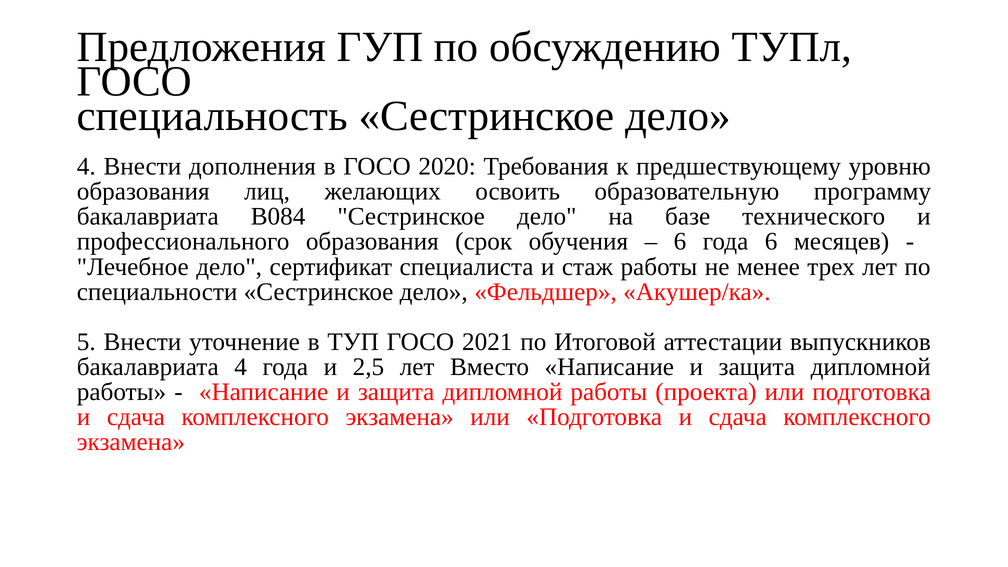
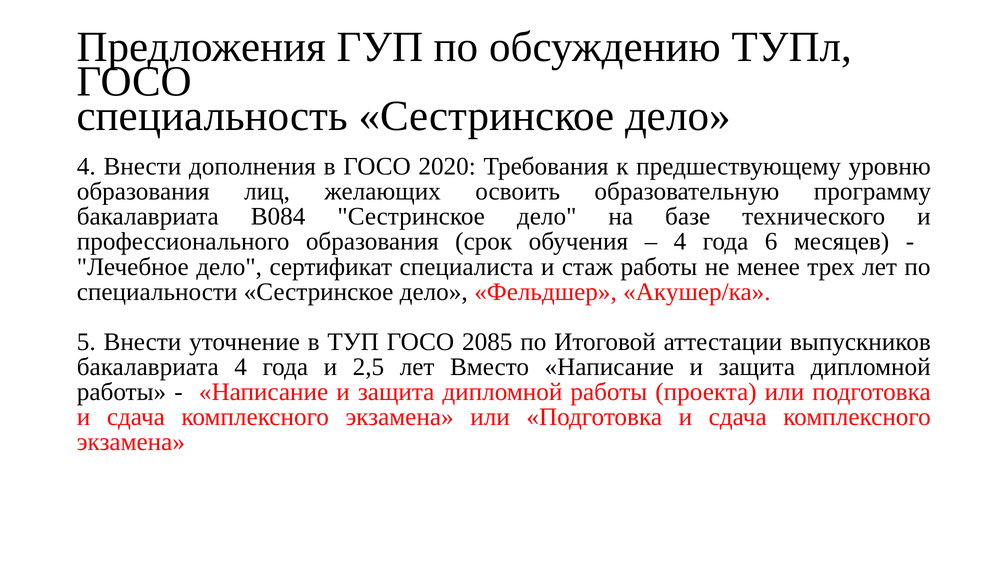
6 at (680, 242): 6 -> 4
2021: 2021 -> 2085
